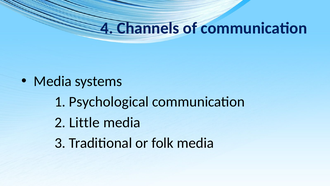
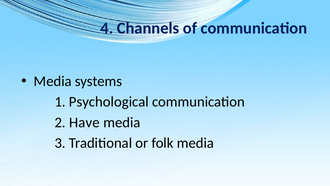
Little: Little -> Have
